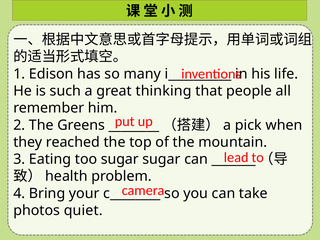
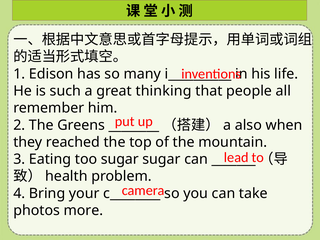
pick: pick -> also
quiet: quiet -> more
